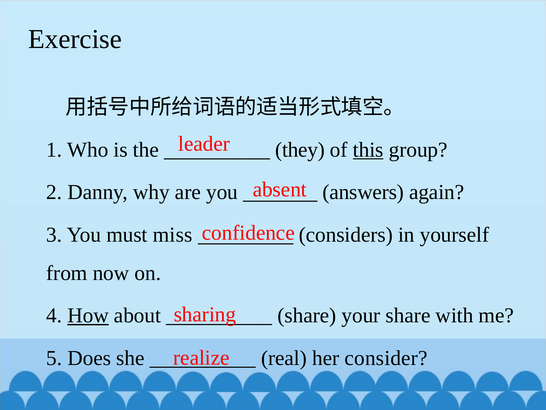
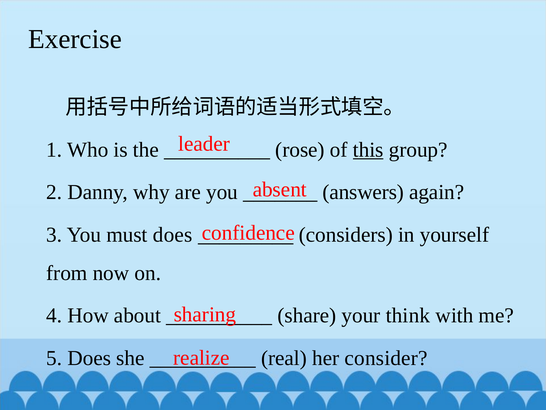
they: they -> rose
must miss: miss -> does
How underline: present -> none
your share: share -> think
